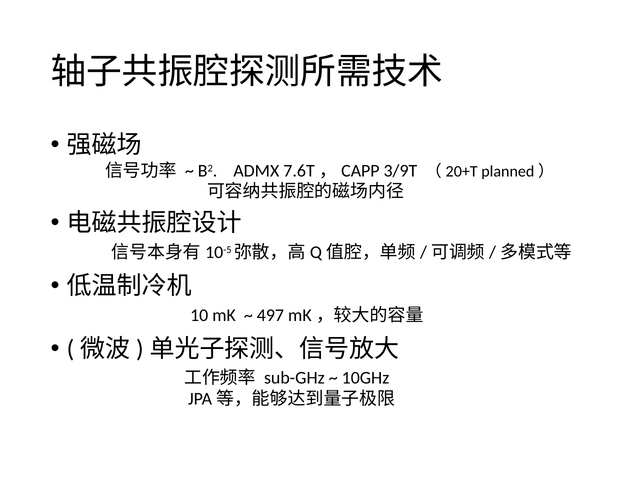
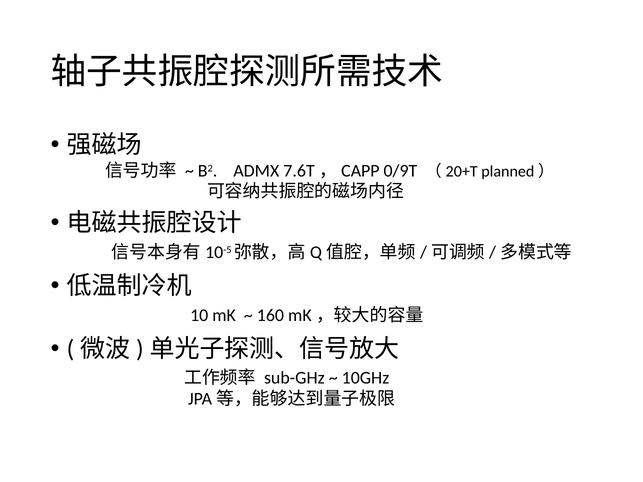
3/9T: 3/9T -> 0/9T
497: 497 -> 160
